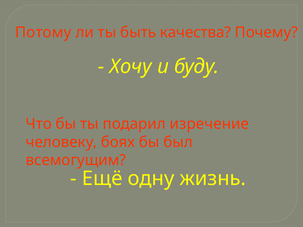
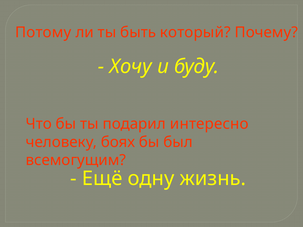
качества: качества -> который
изречение: изречение -> интересно
